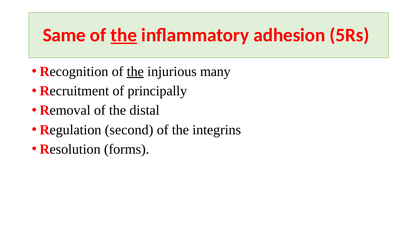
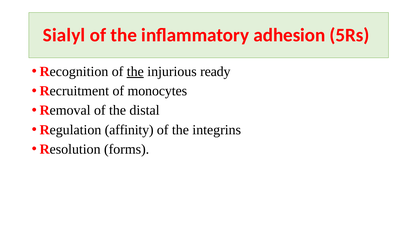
Same: Same -> Sialyl
the at (124, 35) underline: present -> none
many: many -> ready
principally: principally -> monocytes
second: second -> affinity
